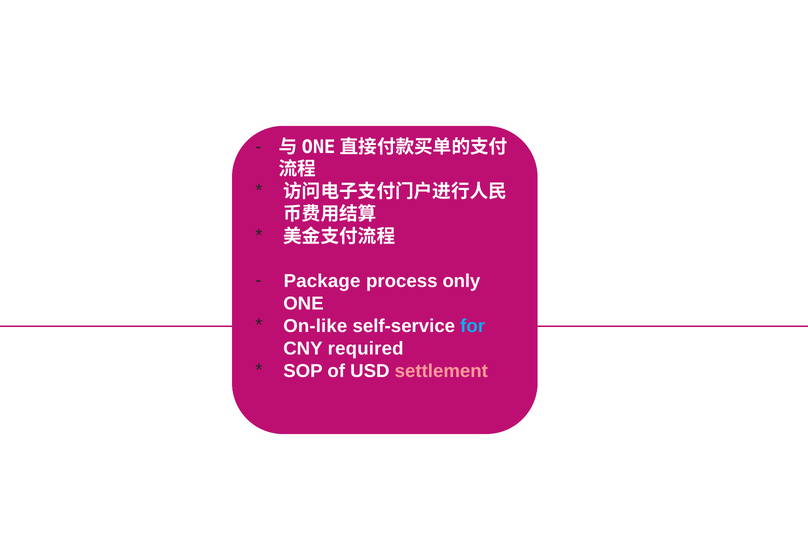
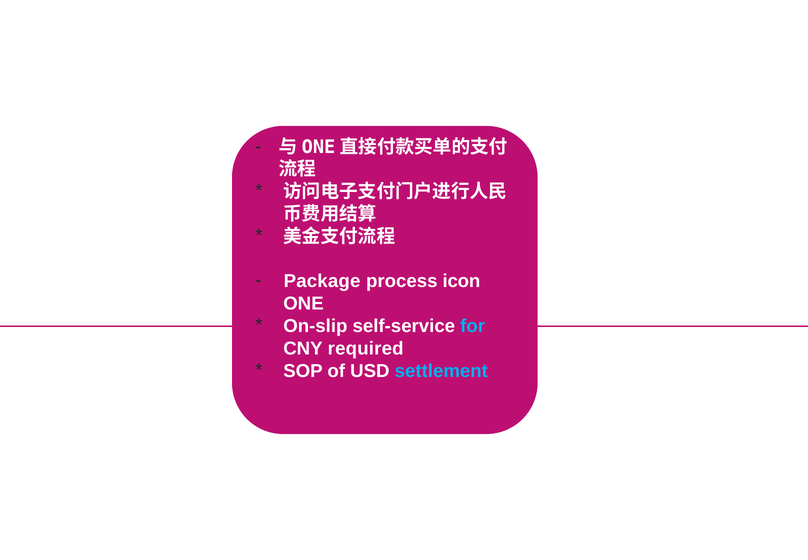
only: only -> icon
On-like: On-like -> On-slip
settlement colour: pink -> light blue
